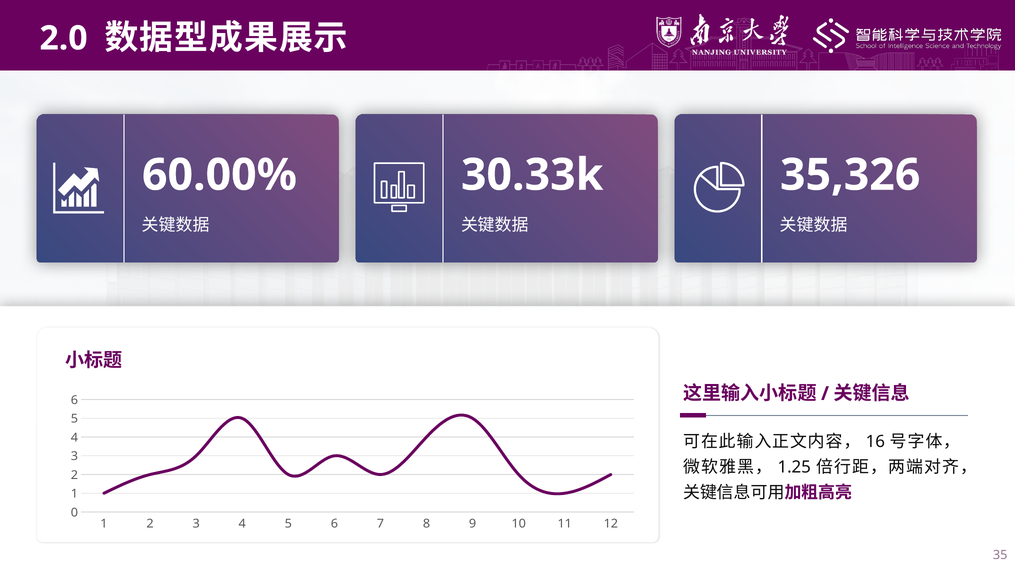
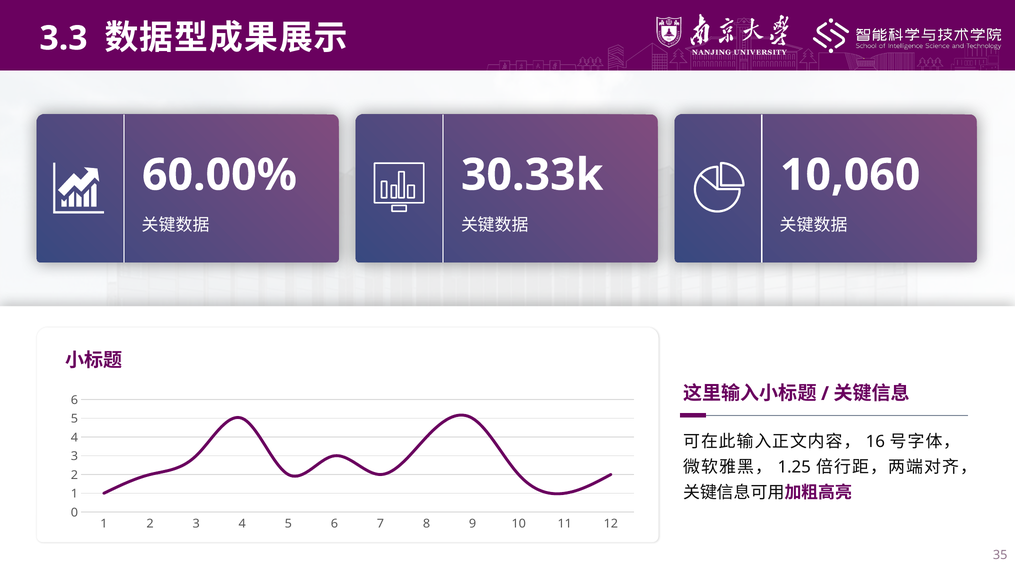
2.0: 2.0 -> 3.3
35,326: 35,326 -> 10,060
